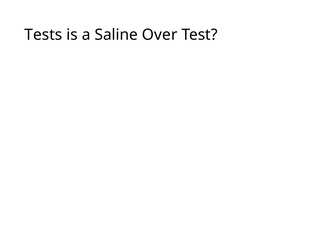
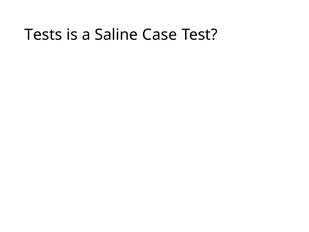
Over: Over -> Case
